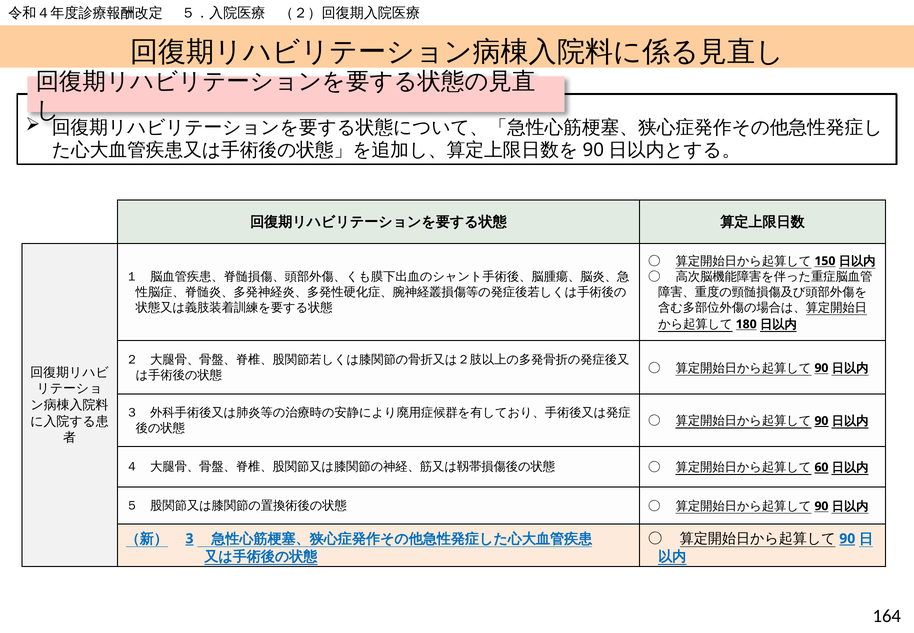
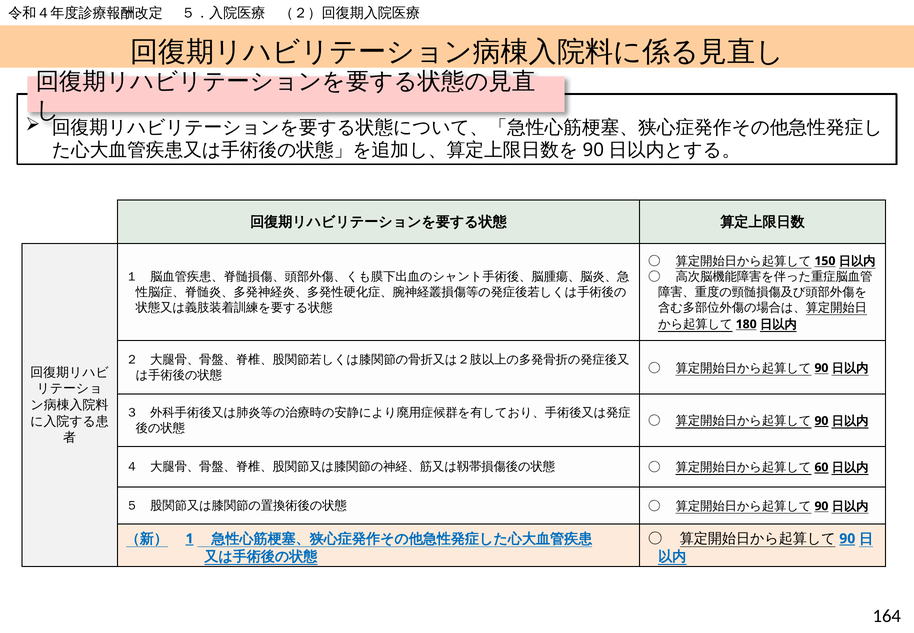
3: 3 -> 1
